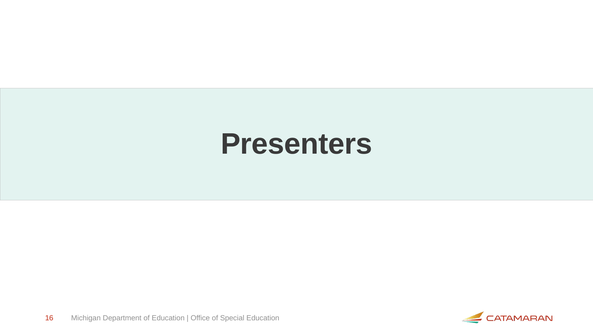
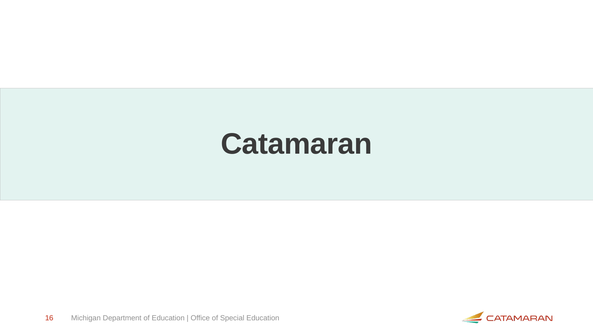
Presenters: Presenters -> Catamaran
